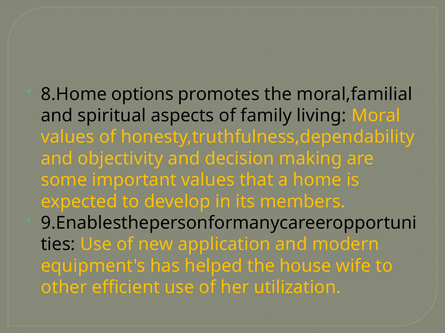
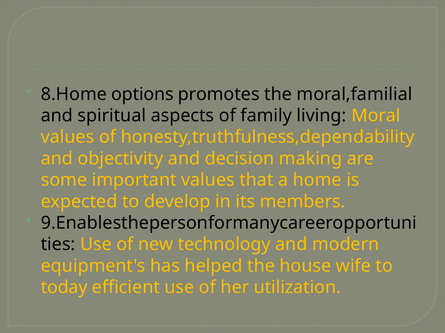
application: application -> technology
other: other -> today
